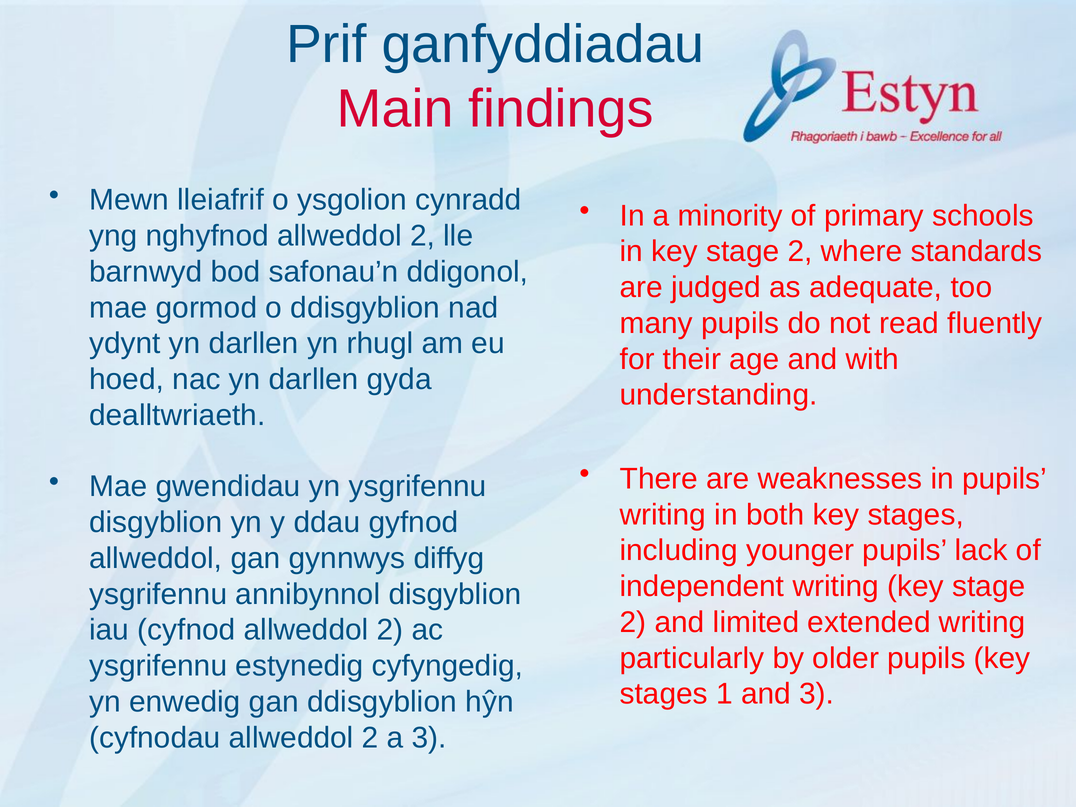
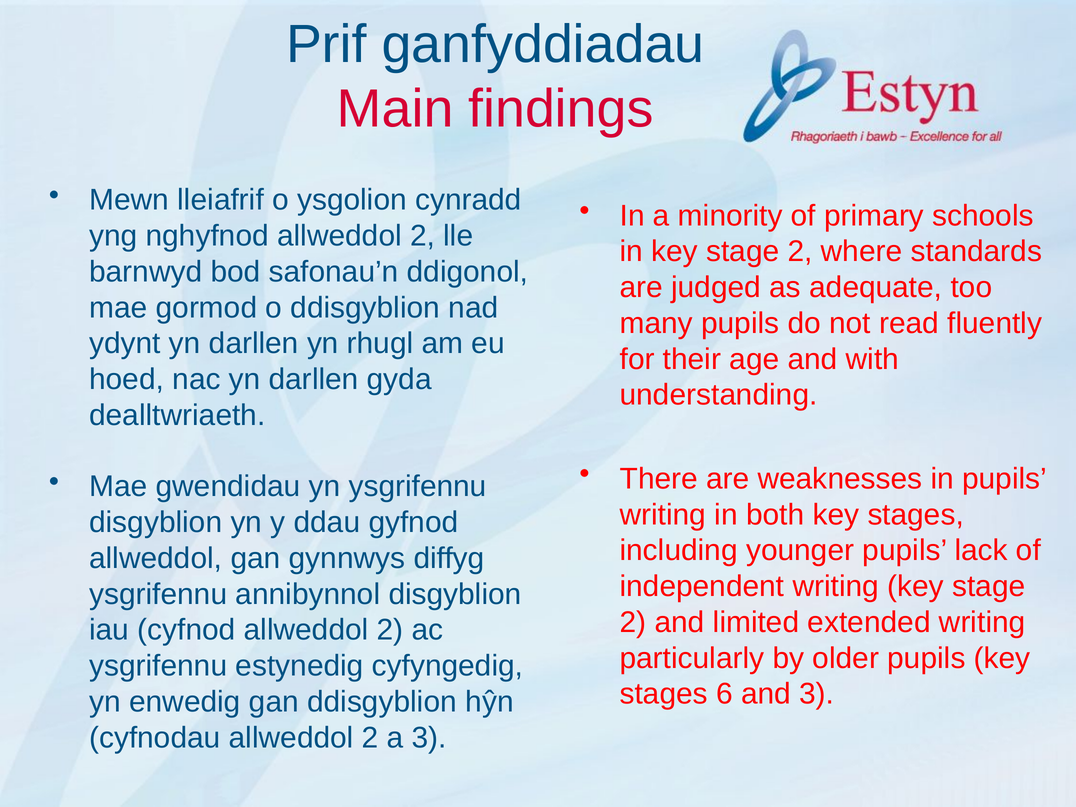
1: 1 -> 6
